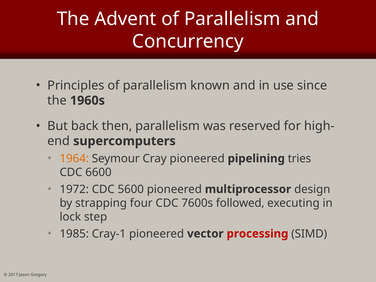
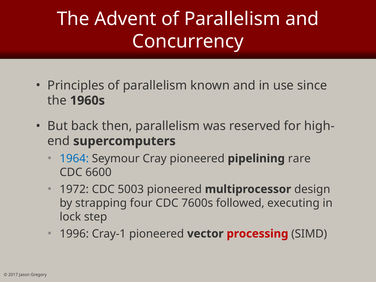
1964 colour: orange -> blue
tries: tries -> rare
5600: 5600 -> 5003
1985: 1985 -> 1996
